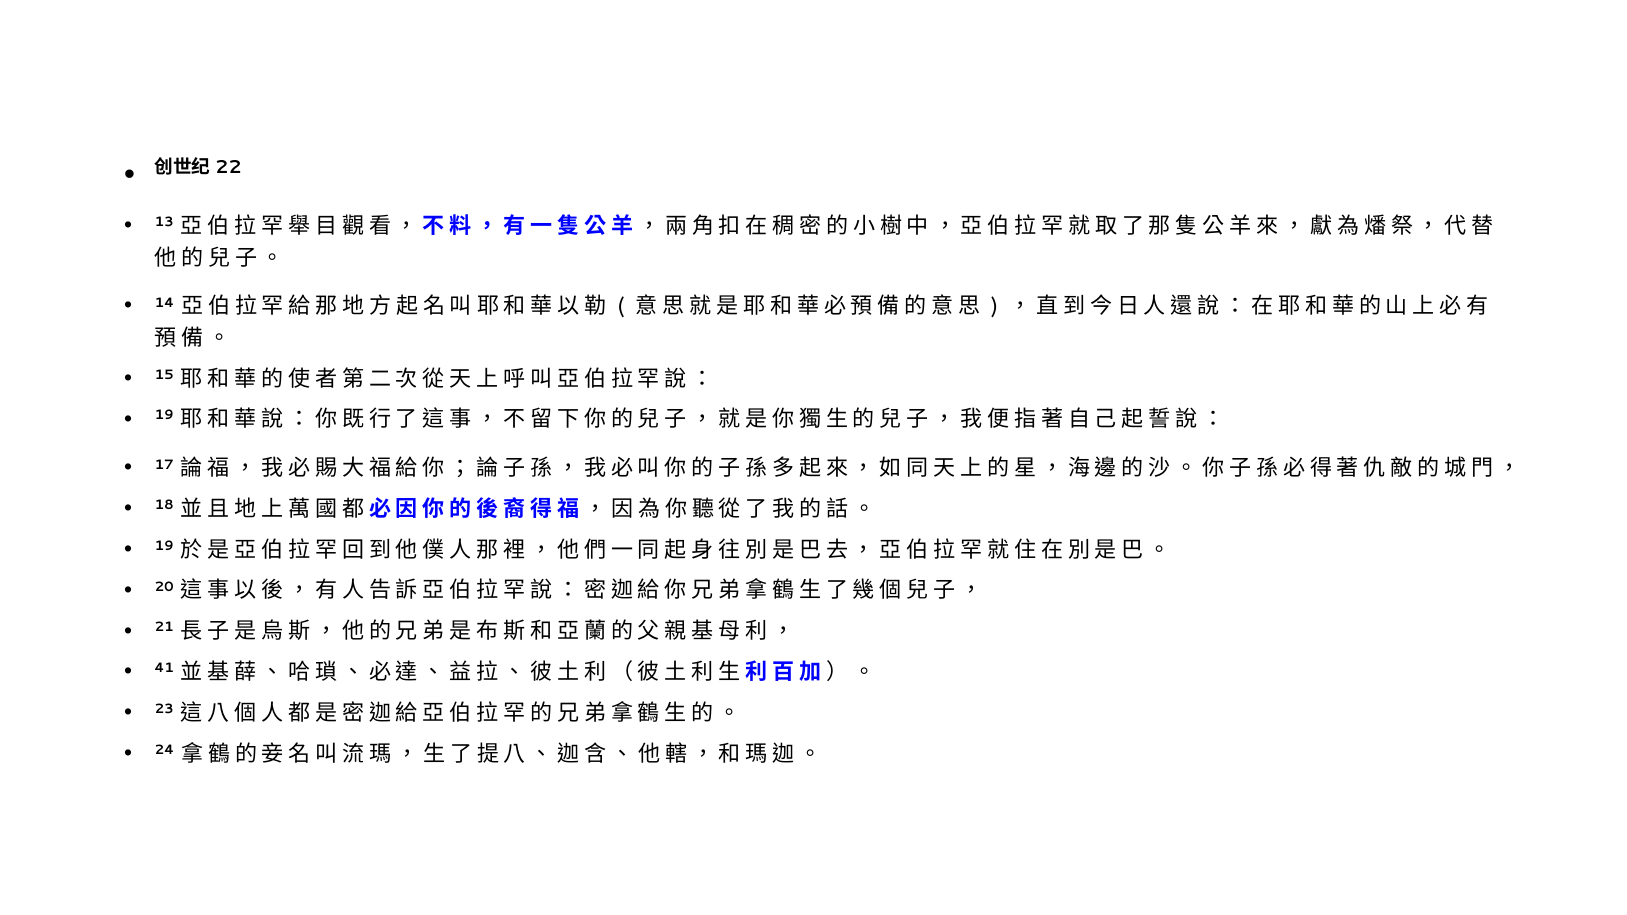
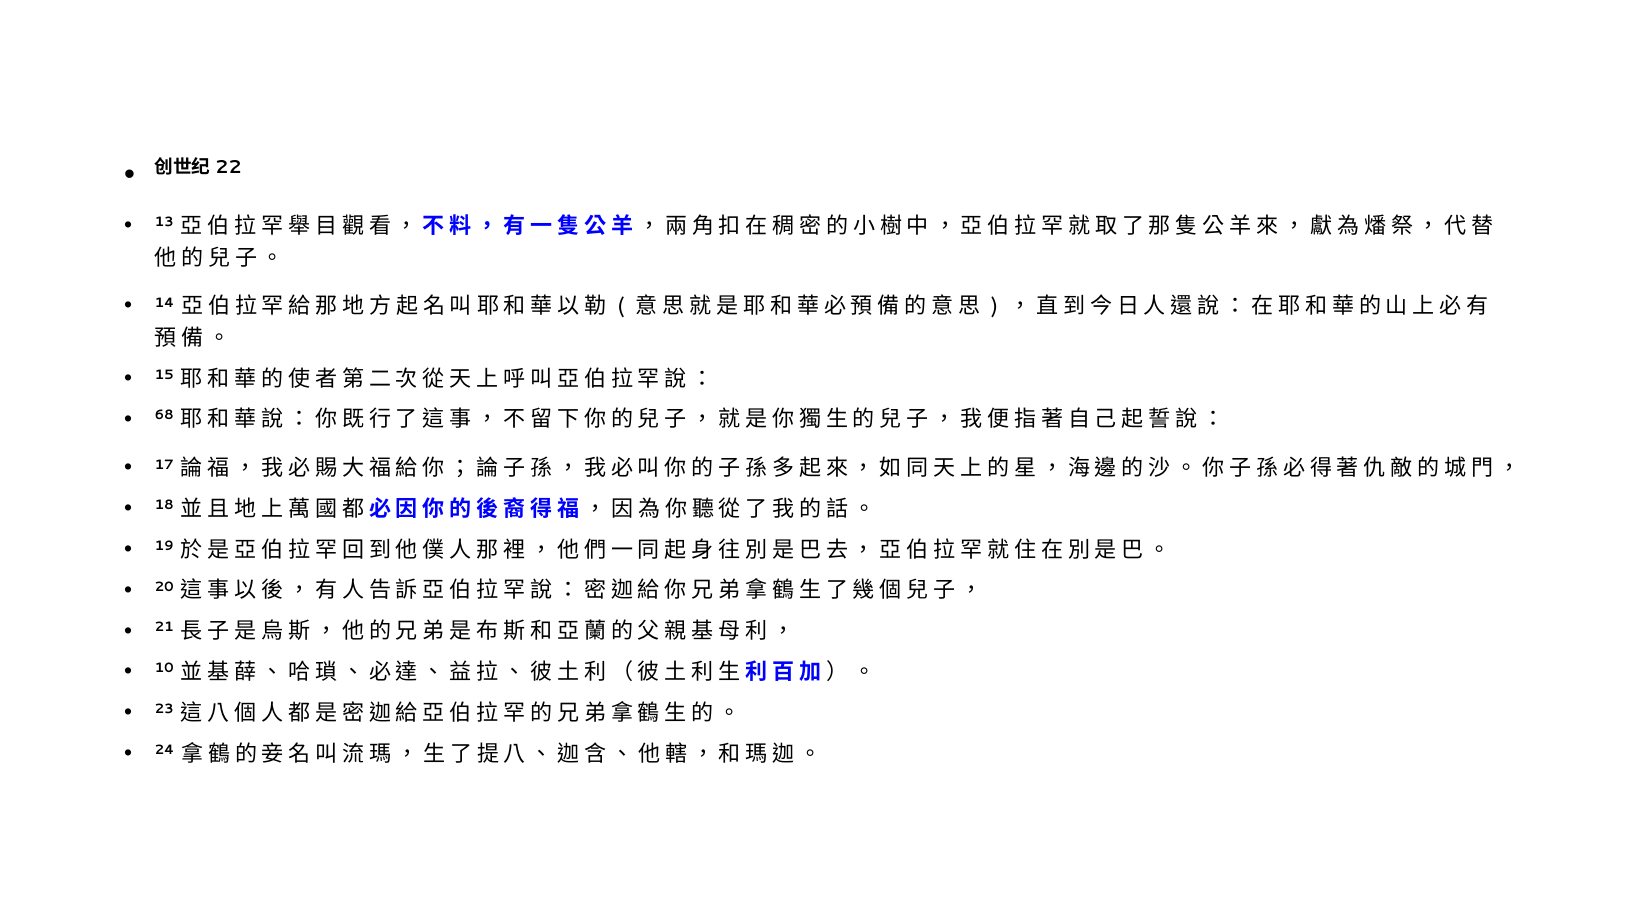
19 at (164, 416): 19 -> 68
41: 41 -> 10
